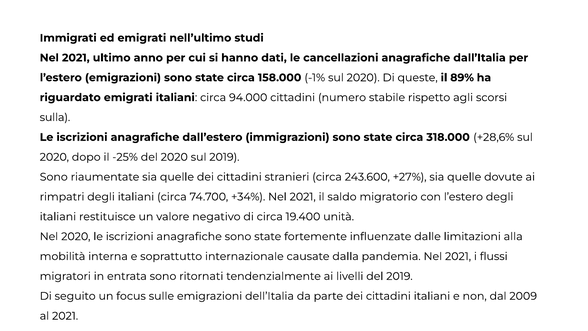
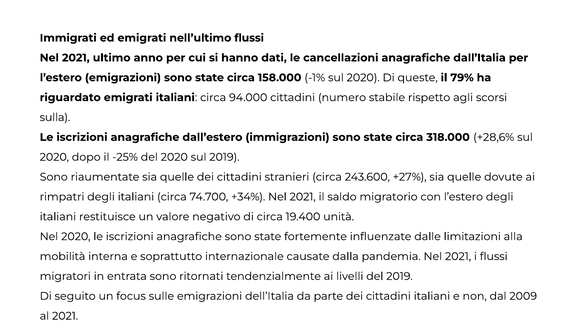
nell’ultimo studi: studi -> flussi
89%: 89% -> 79%
